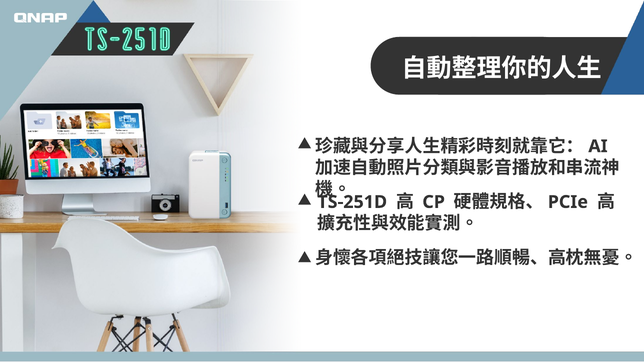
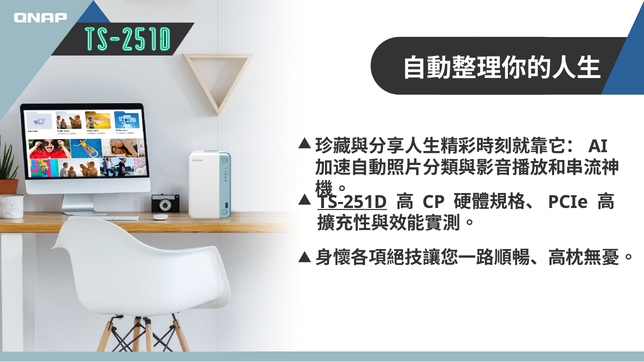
TS-251D underline: none -> present
